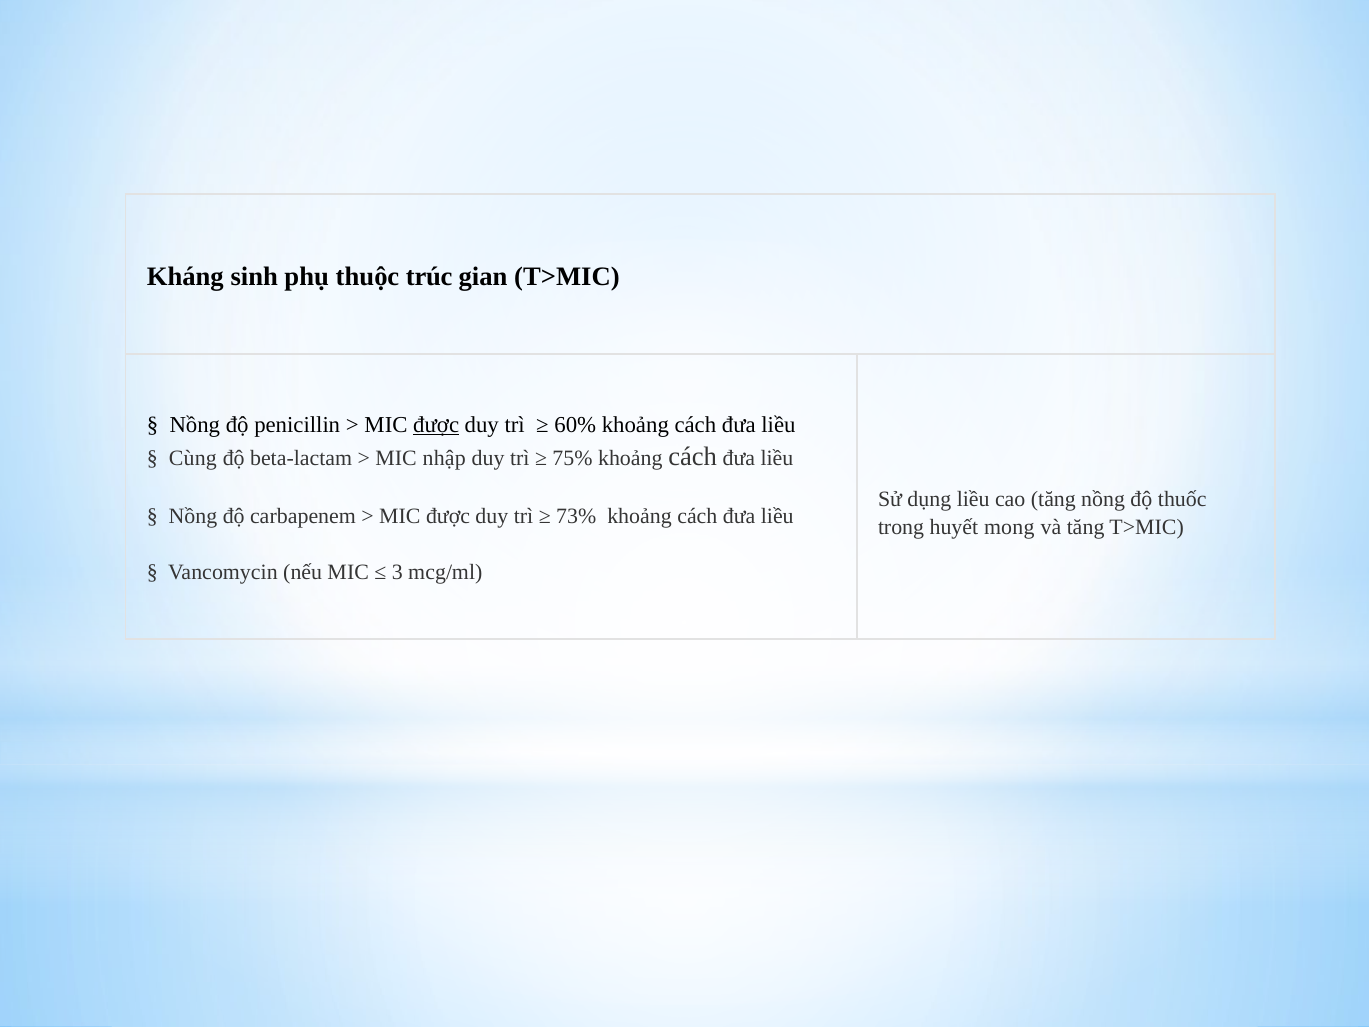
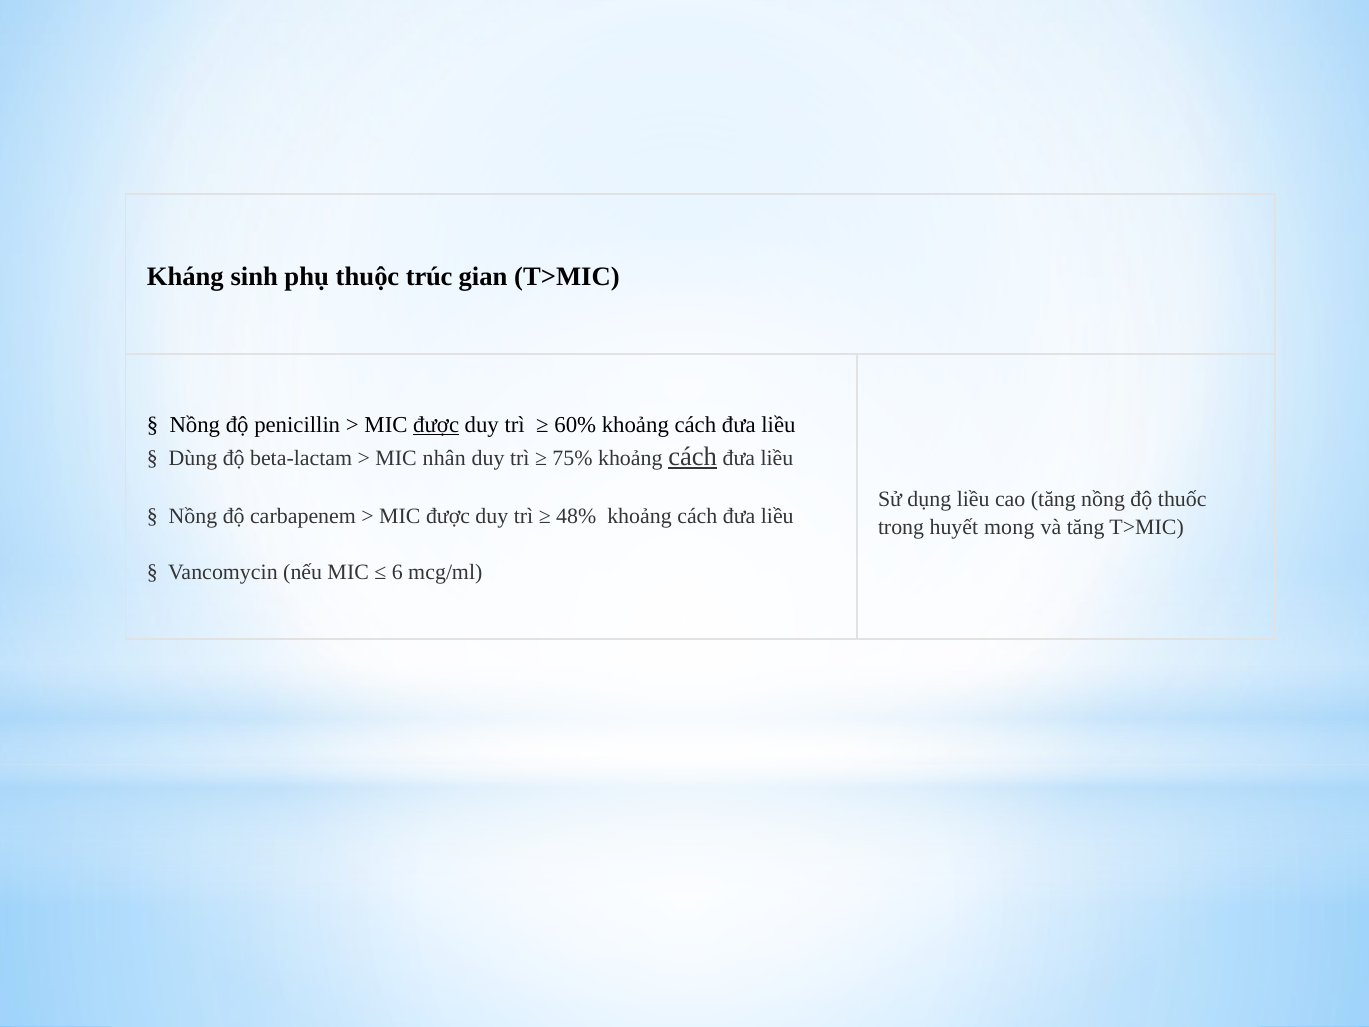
Cùng: Cùng -> Dùng
nhập: nhập -> nhân
cách at (693, 457) underline: none -> present
73%: 73% -> 48%
3: 3 -> 6
